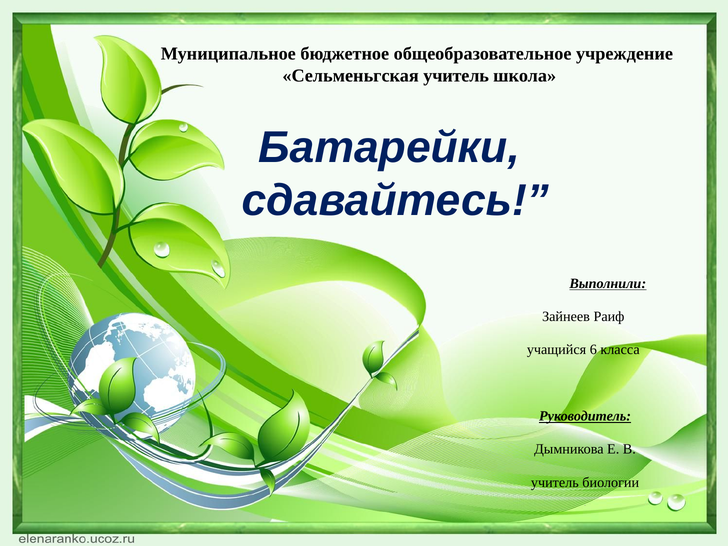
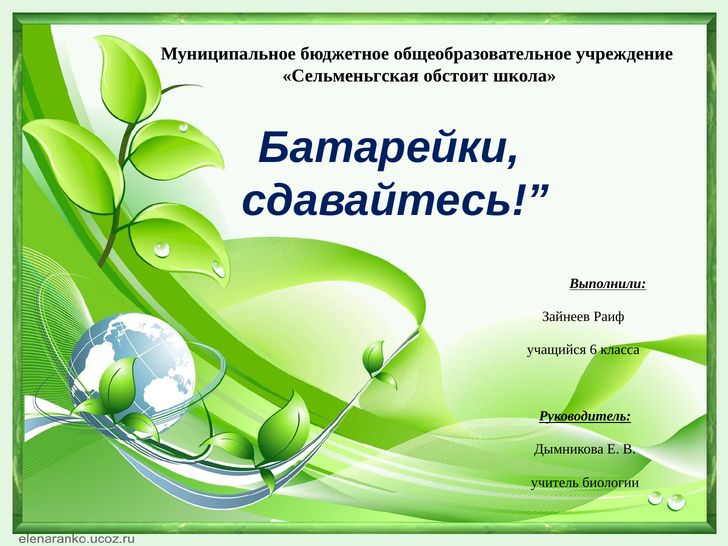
Сельменьгская учитель: учитель -> обстоит
